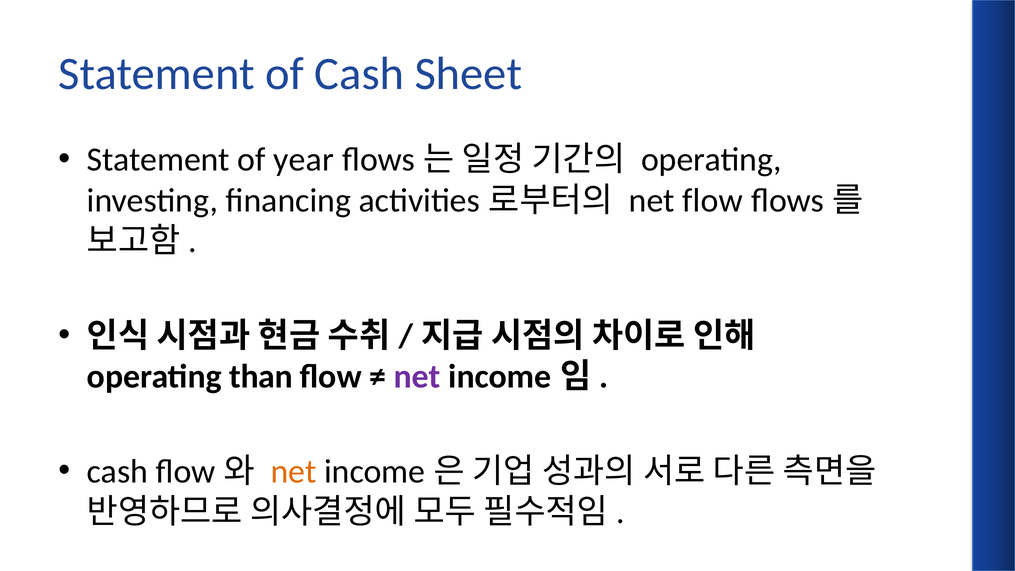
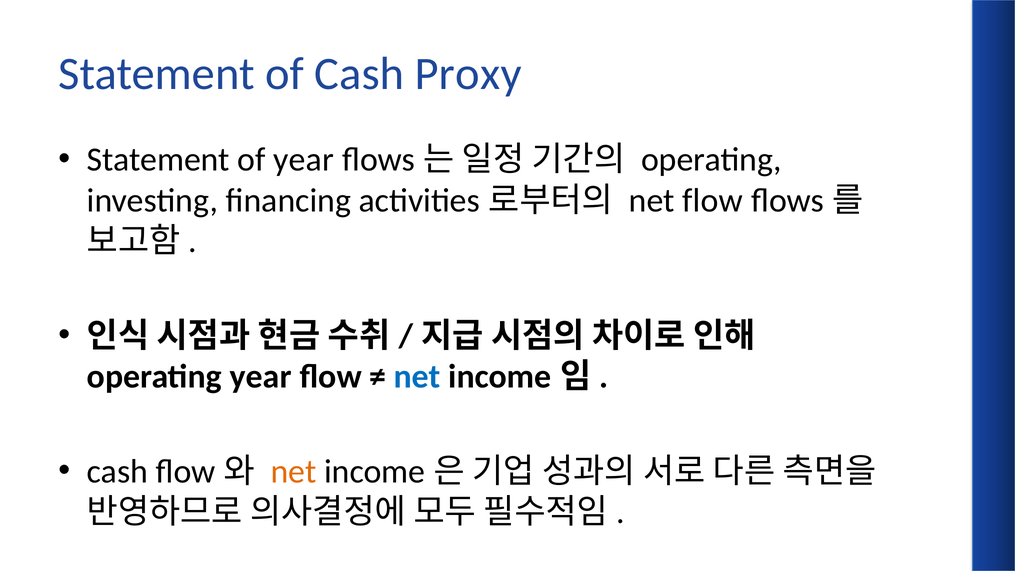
Sheet: Sheet -> Proxy
operating than: than -> year
net at (417, 376) colour: purple -> blue
